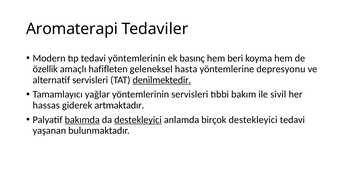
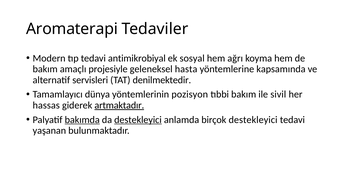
tedavi yöntemlerinin: yöntemlerinin -> antimikrobiyal
basınç: basınç -> sosyal
beri: beri -> ağrı
özellik at (45, 69): özellik -> bakım
hafifleten: hafifleten -> projesiyle
depresyonu: depresyonu -> kapsamında
denilmektedir underline: present -> none
yağlar: yağlar -> dünya
yöntemlerinin servisleri: servisleri -> pozisyon
artmaktadır underline: none -> present
